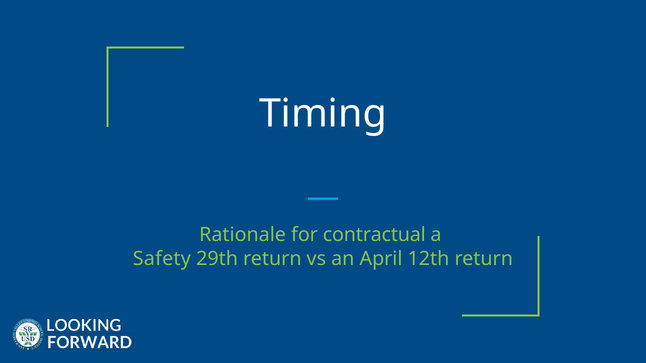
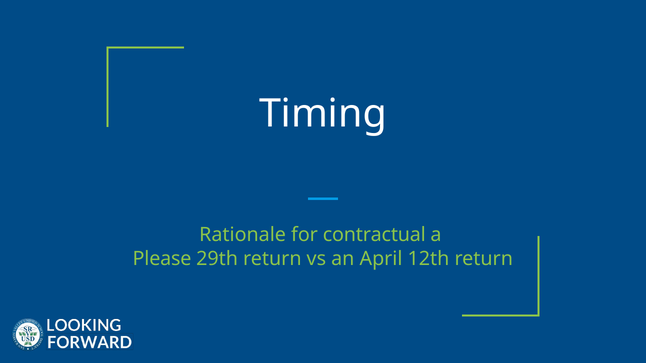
Safety: Safety -> Please
